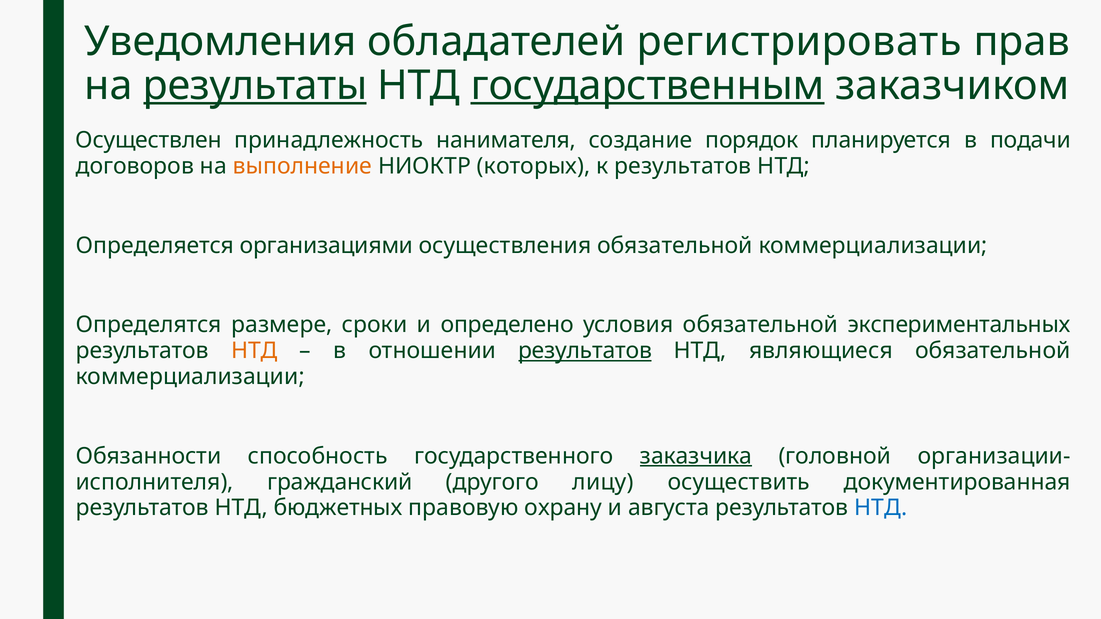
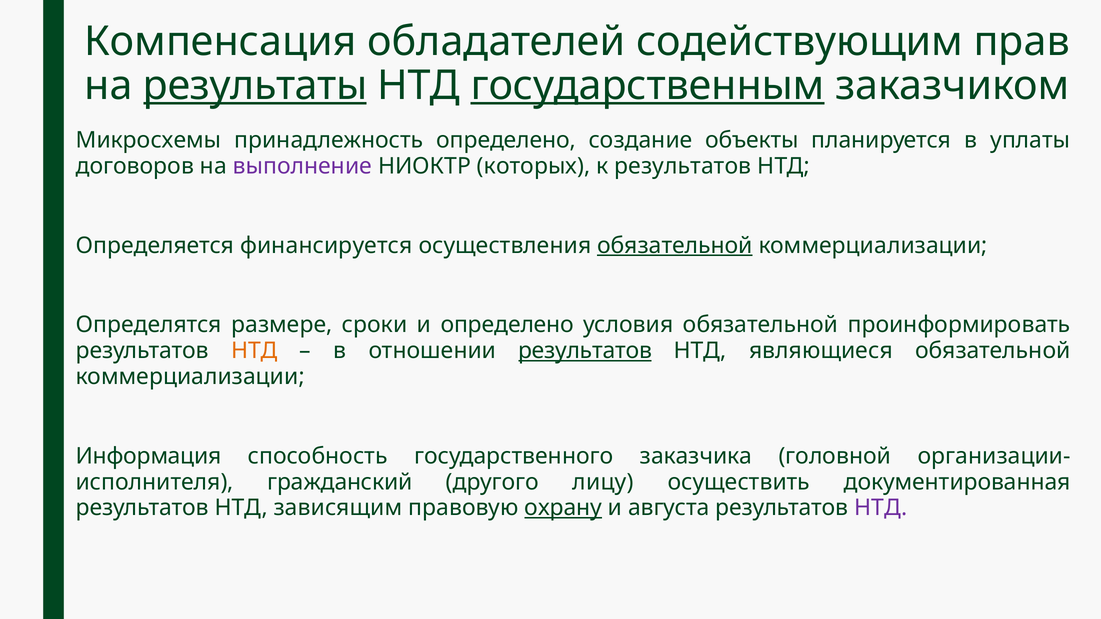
Уведомления: Уведомления -> Компенсация
регистрировать: регистрировать -> содействующим
Осуществлен: Осуществлен -> Микросхемы
принадлежность нанимателя: нанимателя -> определено
порядок: порядок -> объекты
подачи: подачи -> уплаты
выполнение colour: orange -> purple
организациями: организациями -> финансируется
обязательной at (675, 246) underline: none -> present
экспериментальных: экспериментальных -> проинформировать
Обязанности: Обязанности -> Информация
заказчика underline: present -> none
бюджетных: бюджетных -> зависящим
охрану underline: none -> present
НТД at (881, 508) colour: blue -> purple
